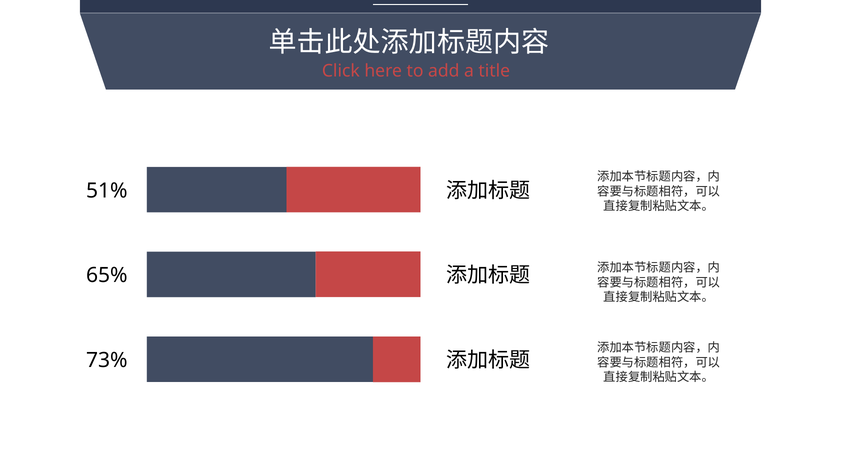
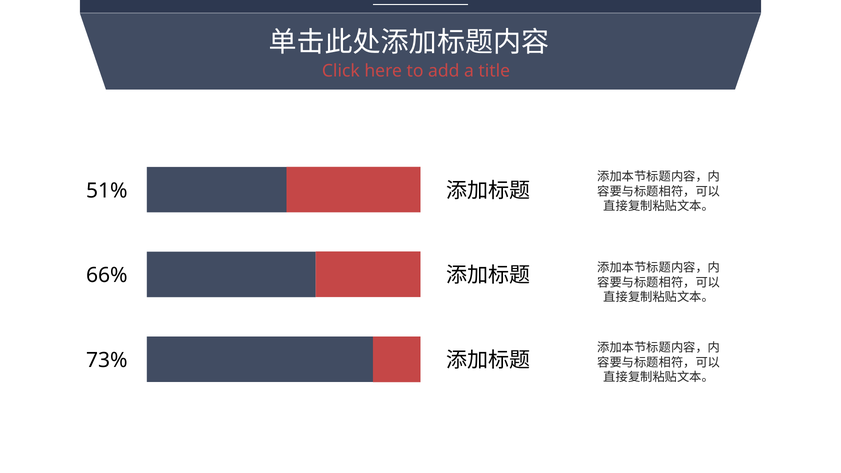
65%: 65% -> 66%
